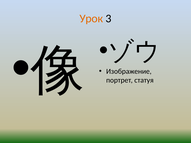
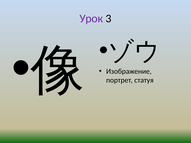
Урок colour: orange -> purple
